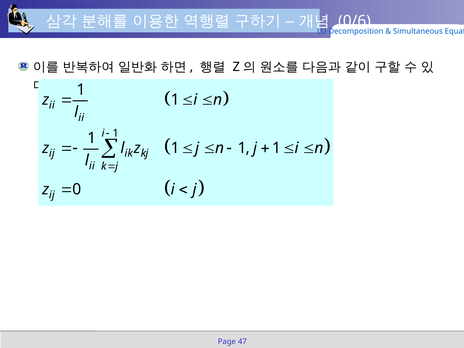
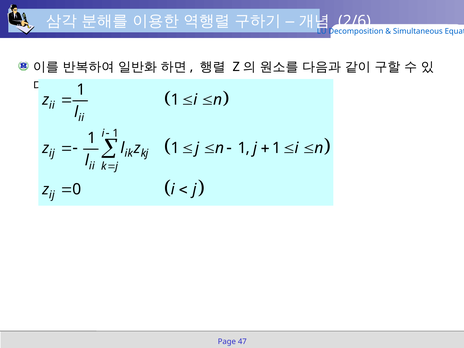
0/6: 0/6 -> 2/6
